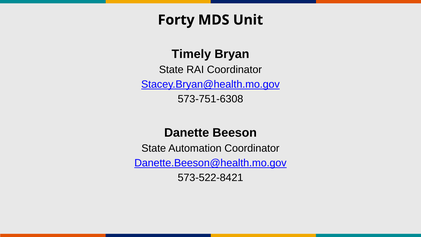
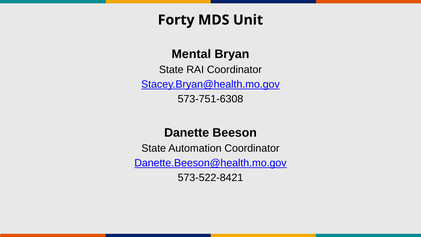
Timely: Timely -> Mental
